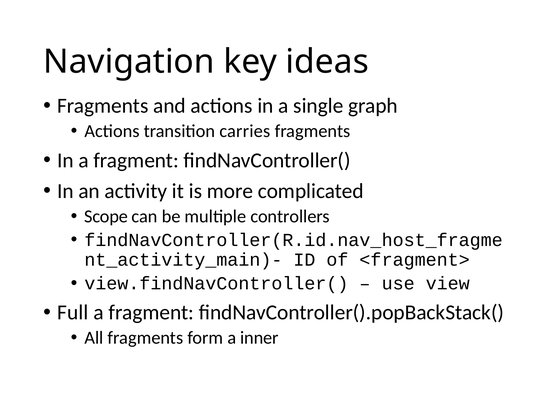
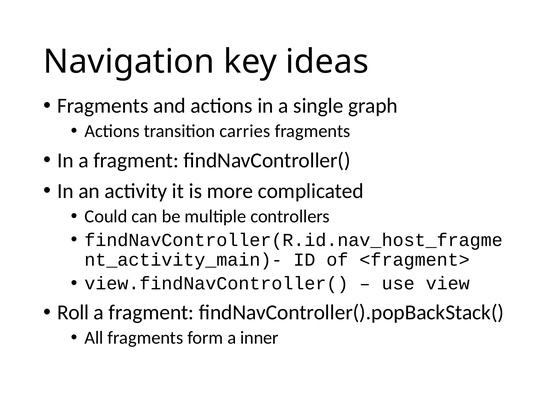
Scope: Scope -> Could
Full: Full -> Roll
